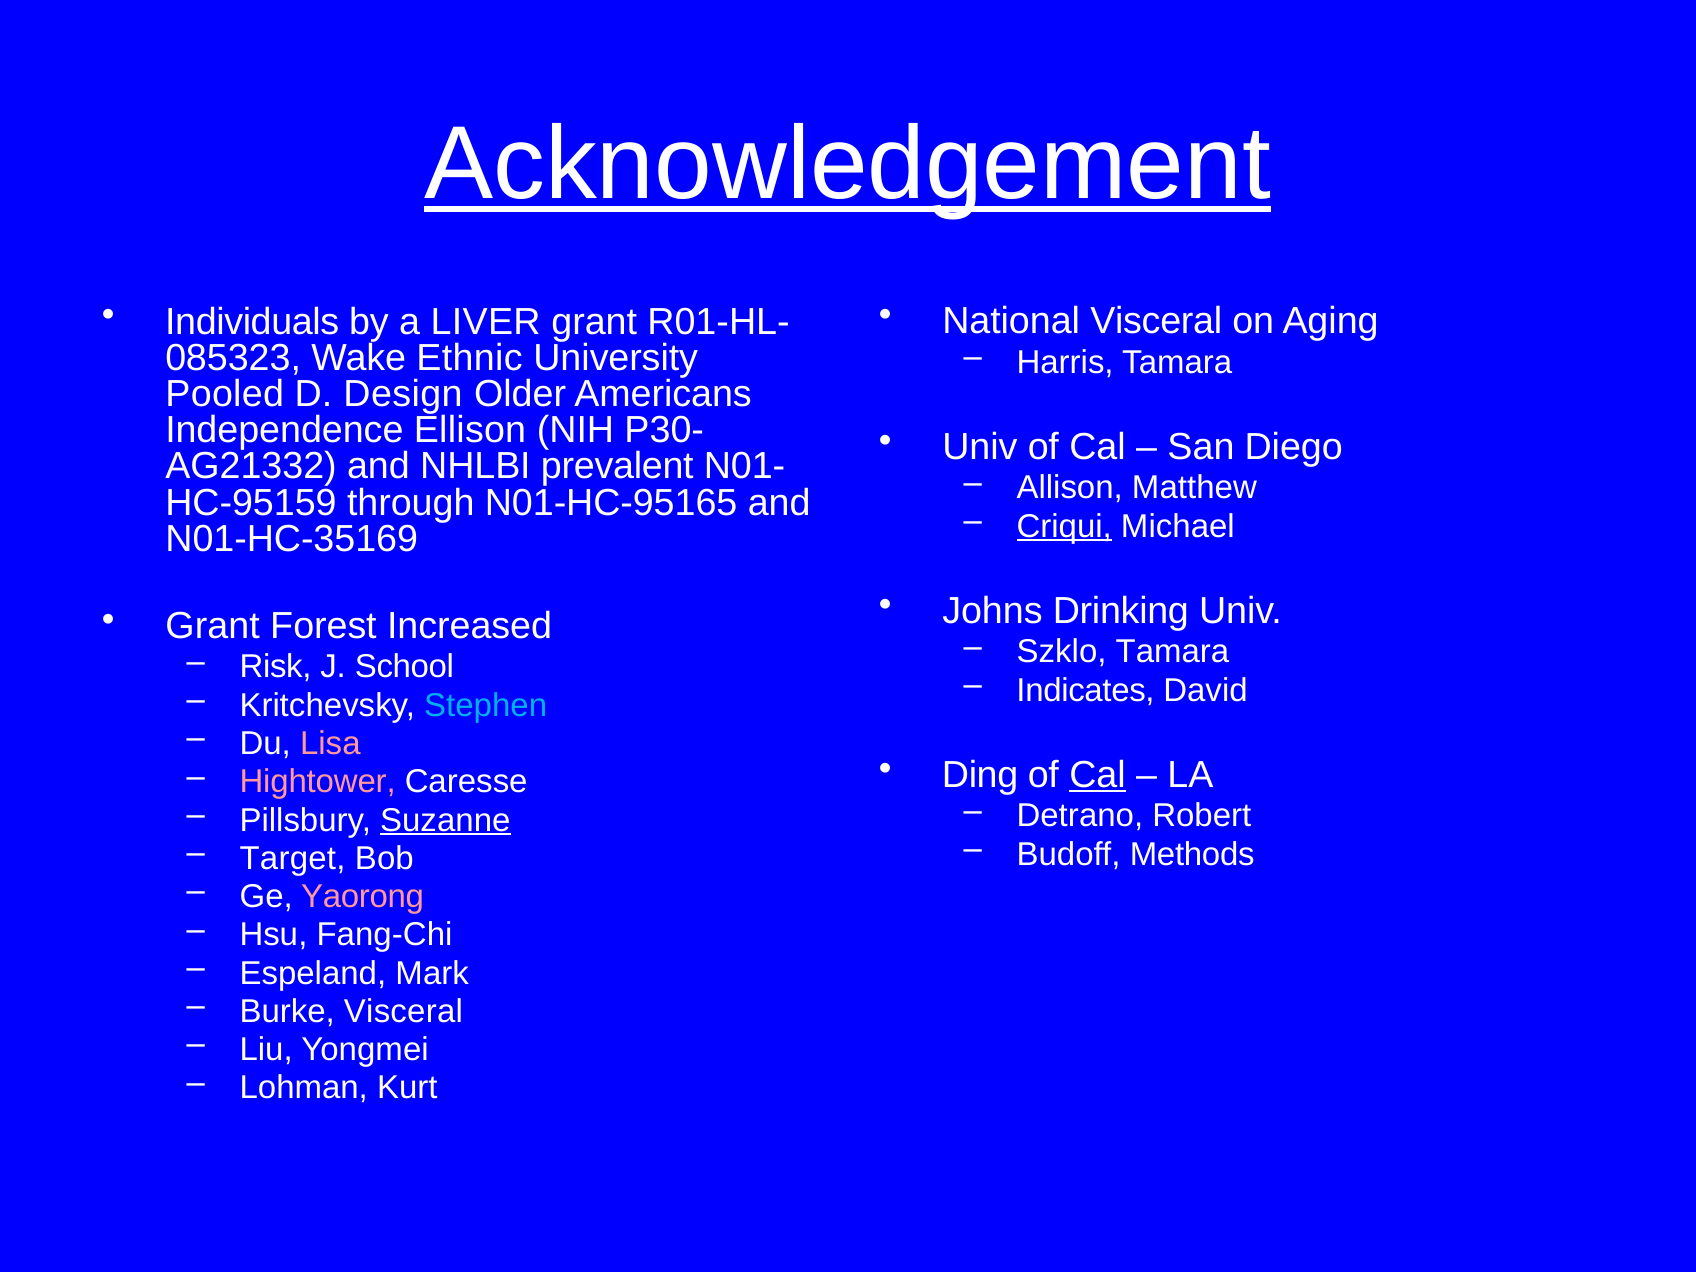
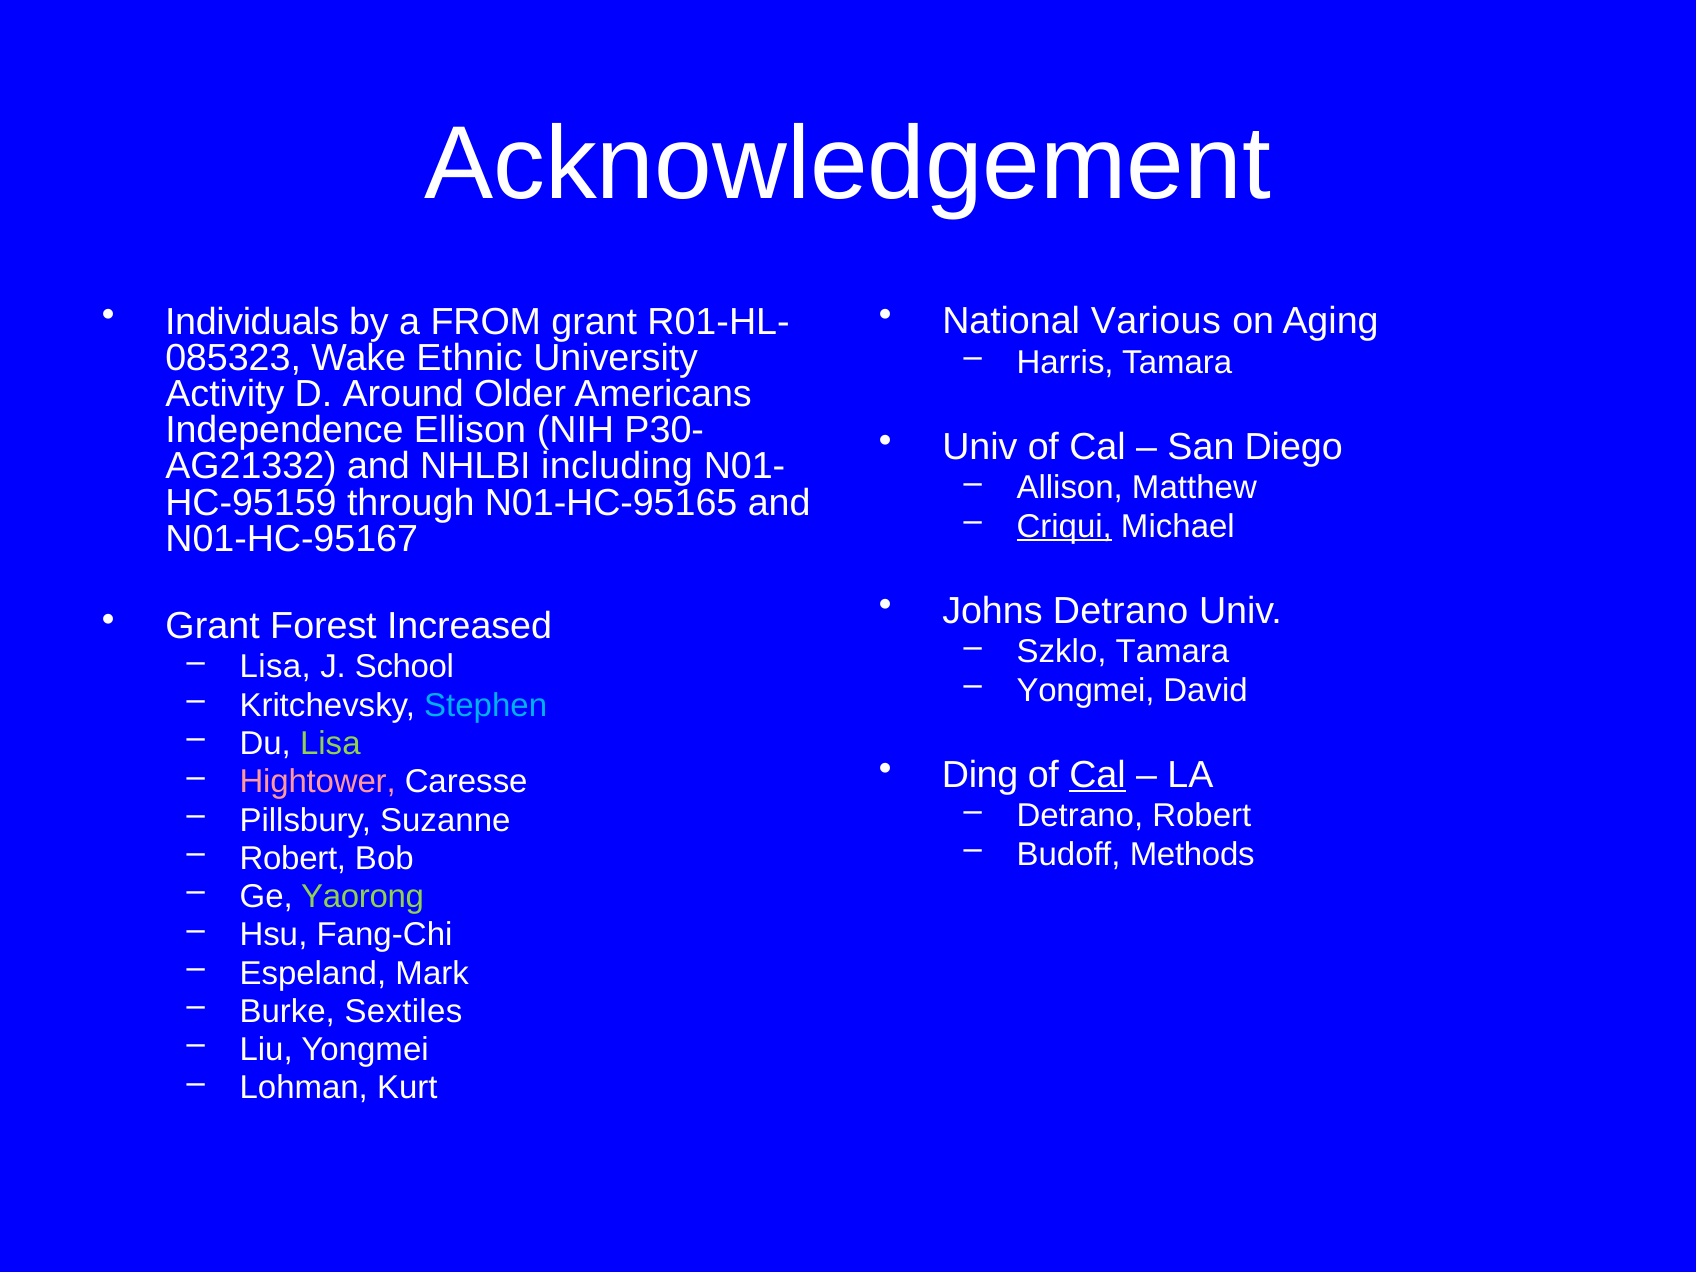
Acknowledgement underline: present -> none
National Visceral: Visceral -> Various
LIVER: LIVER -> FROM
Pooled: Pooled -> Activity
Design: Design -> Around
prevalent: prevalent -> including
N01-HC-35169: N01-HC-35169 -> N01-HC-95167
Johns Drinking: Drinking -> Detrano
Risk at (276, 667): Risk -> Lisa
Indicates at (1086, 690): Indicates -> Yongmei
Lisa at (330, 744) colour: pink -> light green
Suzanne underline: present -> none
Target at (293, 858): Target -> Robert
Yaorong colour: pink -> light green
Burke Visceral: Visceral -> Sextiles
